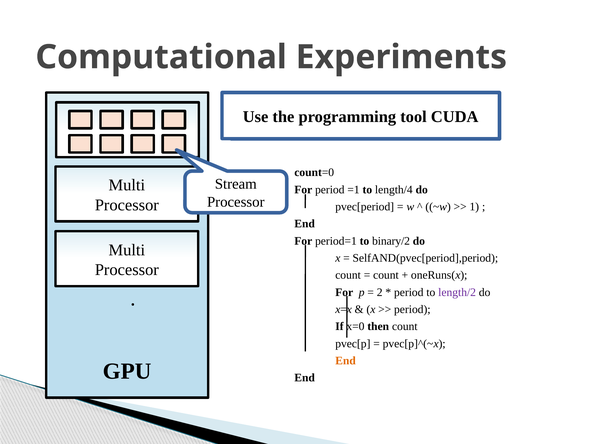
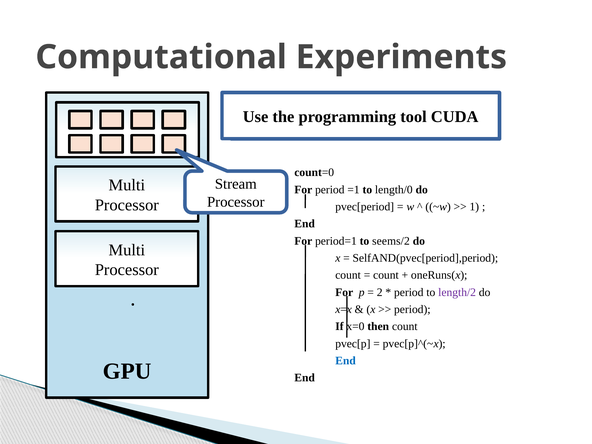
length/4: length/4 -> length/0
binary/2: binary/2 -> seems/2
End at (346, 361) colour: orange -> blue
